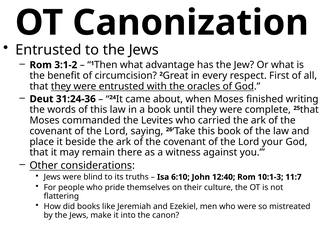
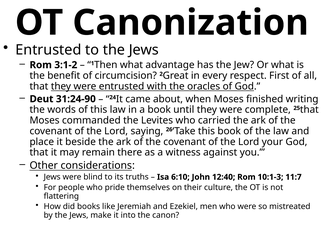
31:24-36: 31:24-36 -> 31:24-90
